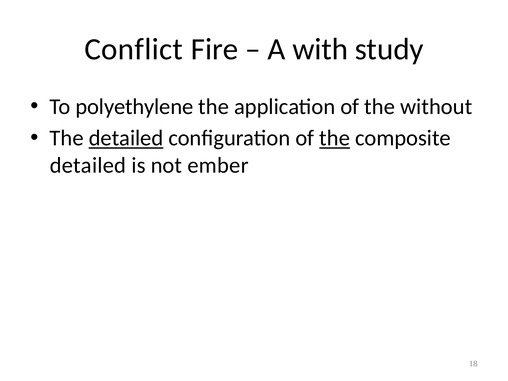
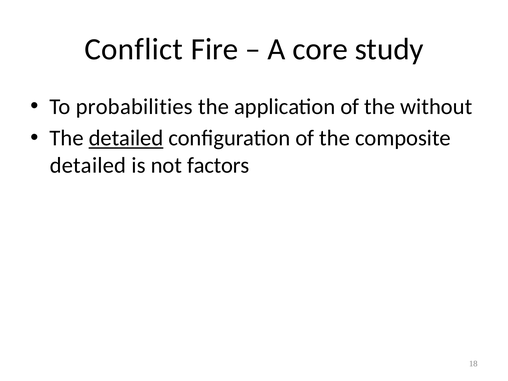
with: with -> core
polyethylene: polyethylene -> probabilities
the at (335, 138) underline: present -> none
ember: ember -> factors
